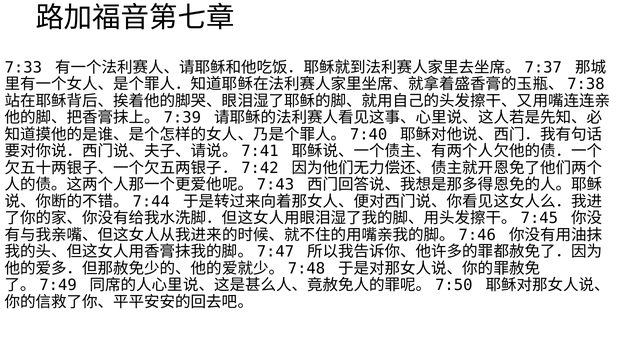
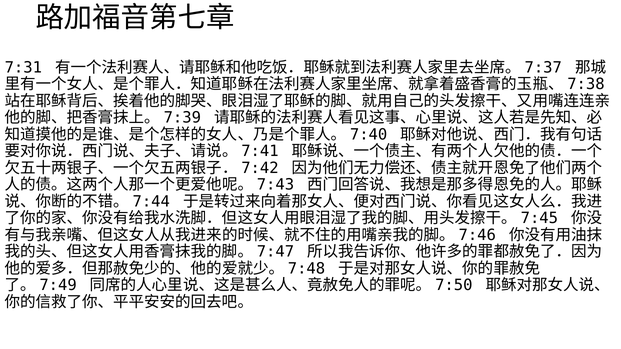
7:33: 7:33 -> 7:31
